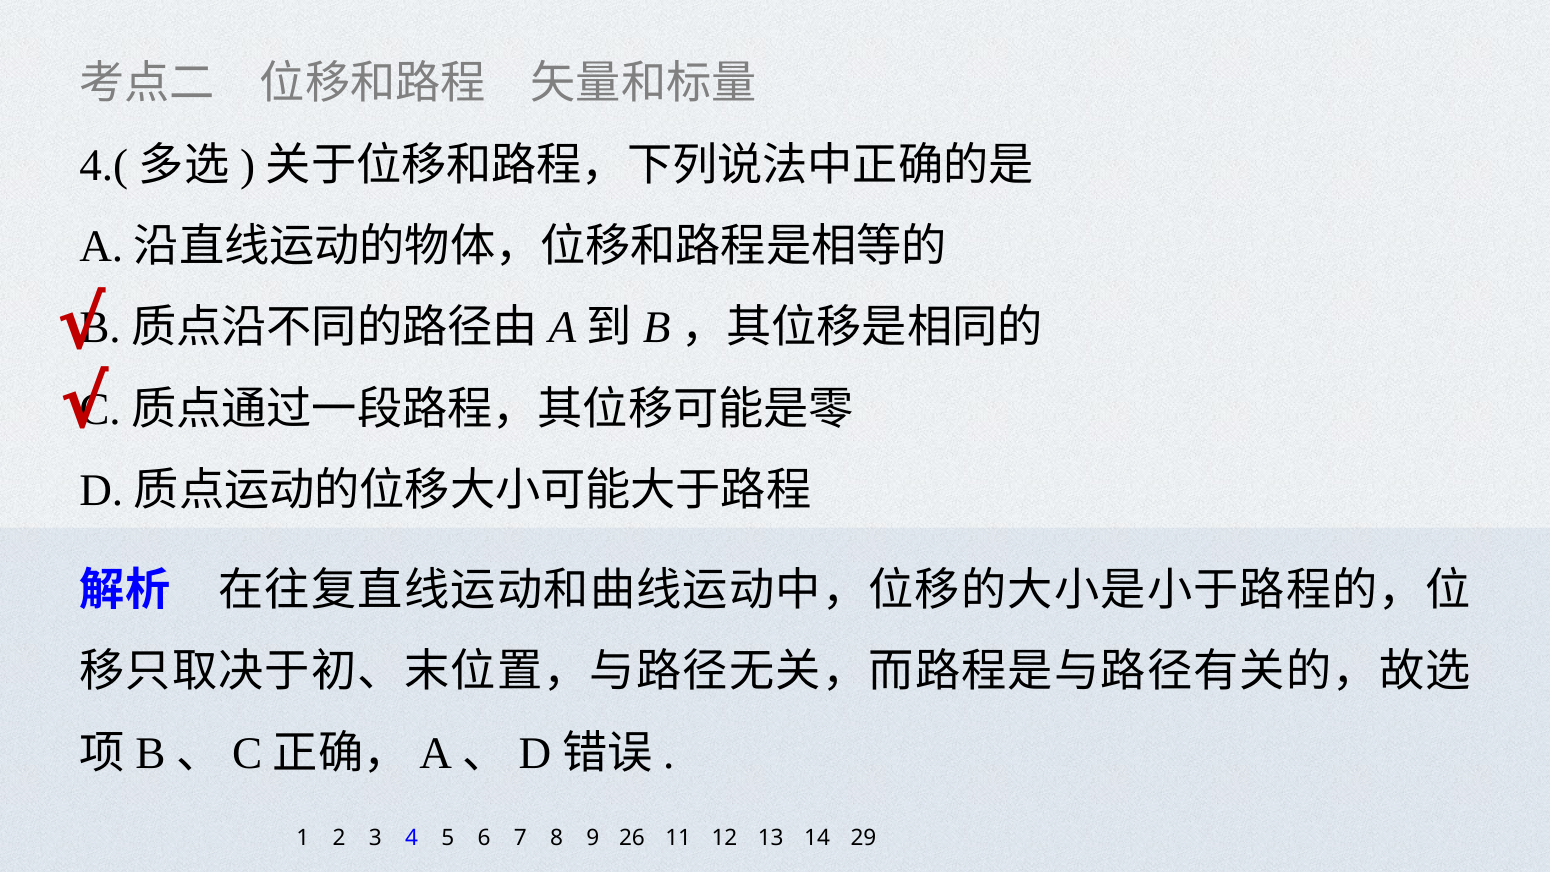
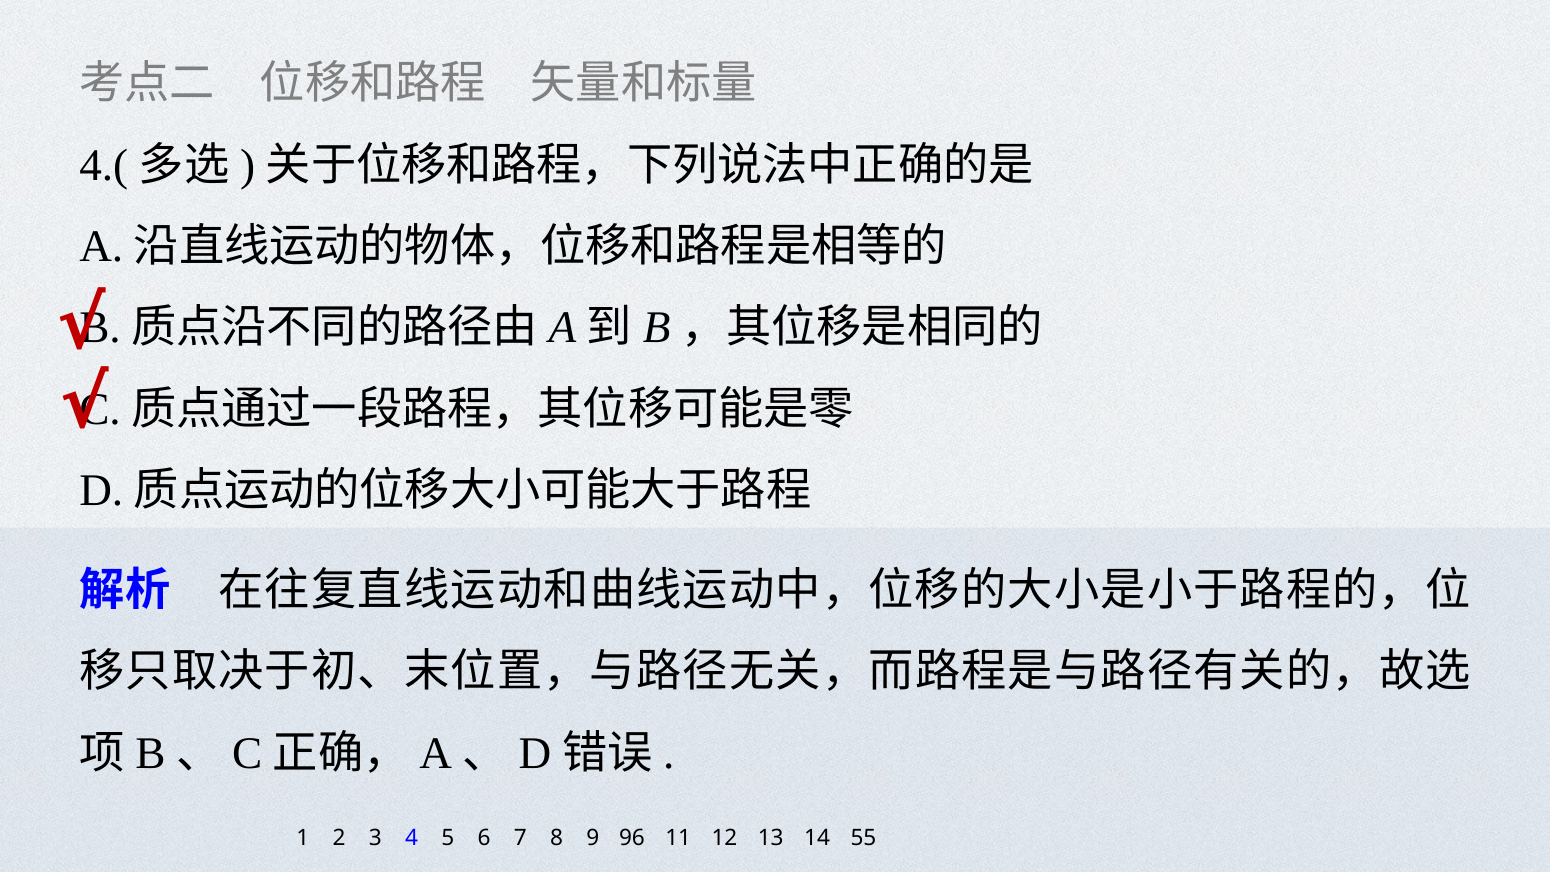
26: 26 -> 96
29: 29 -> 55
